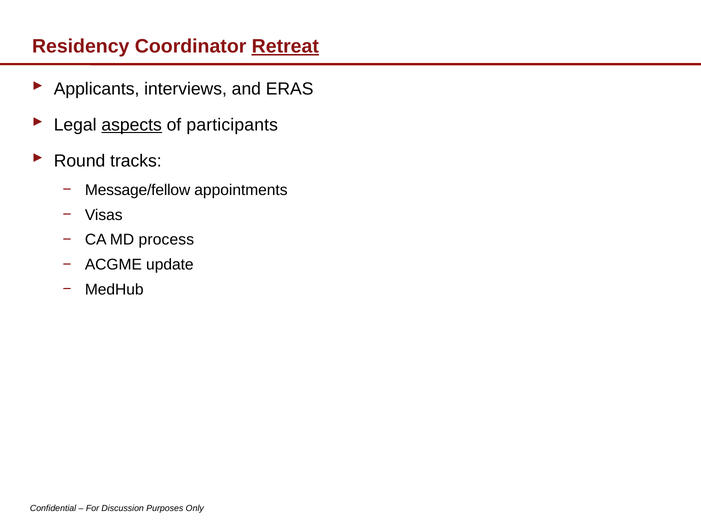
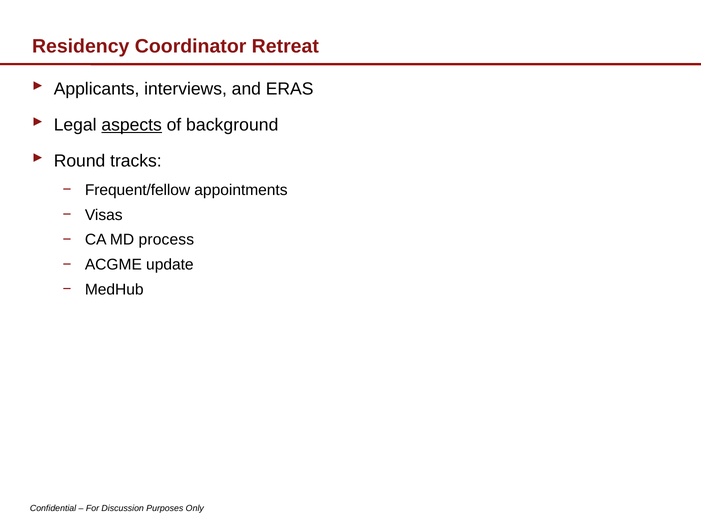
Retreat underline: present -> none
participants: participants -> background
Message/fellow: Message/fellow -> Frequent/fellow
